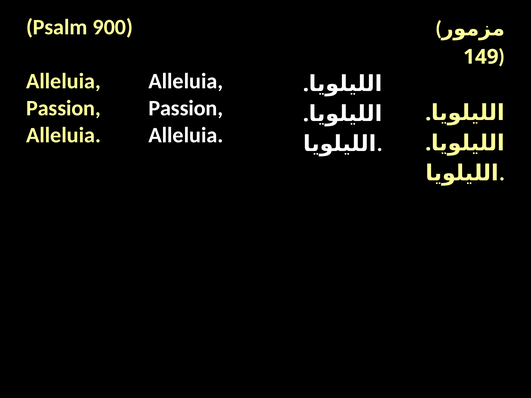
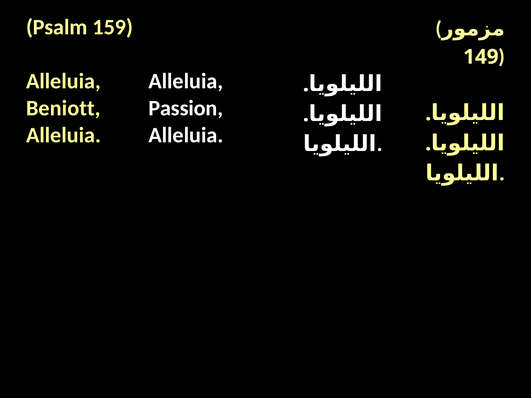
900: 900 -> 159
Passion at (63, 108): Passion -> Beniott
